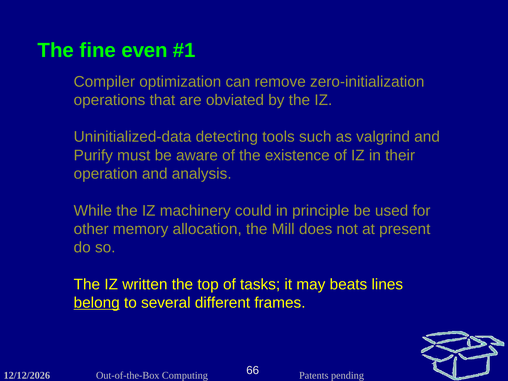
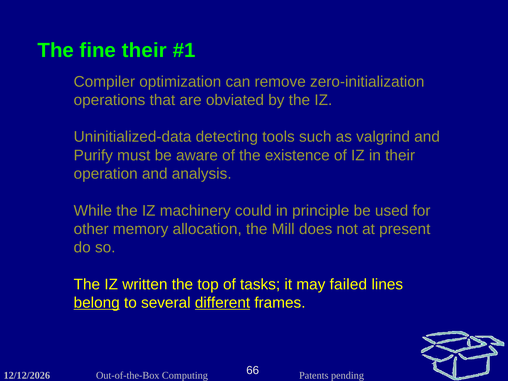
fine even: even -> their
beats: beats -> failed
different underline: none -> present
